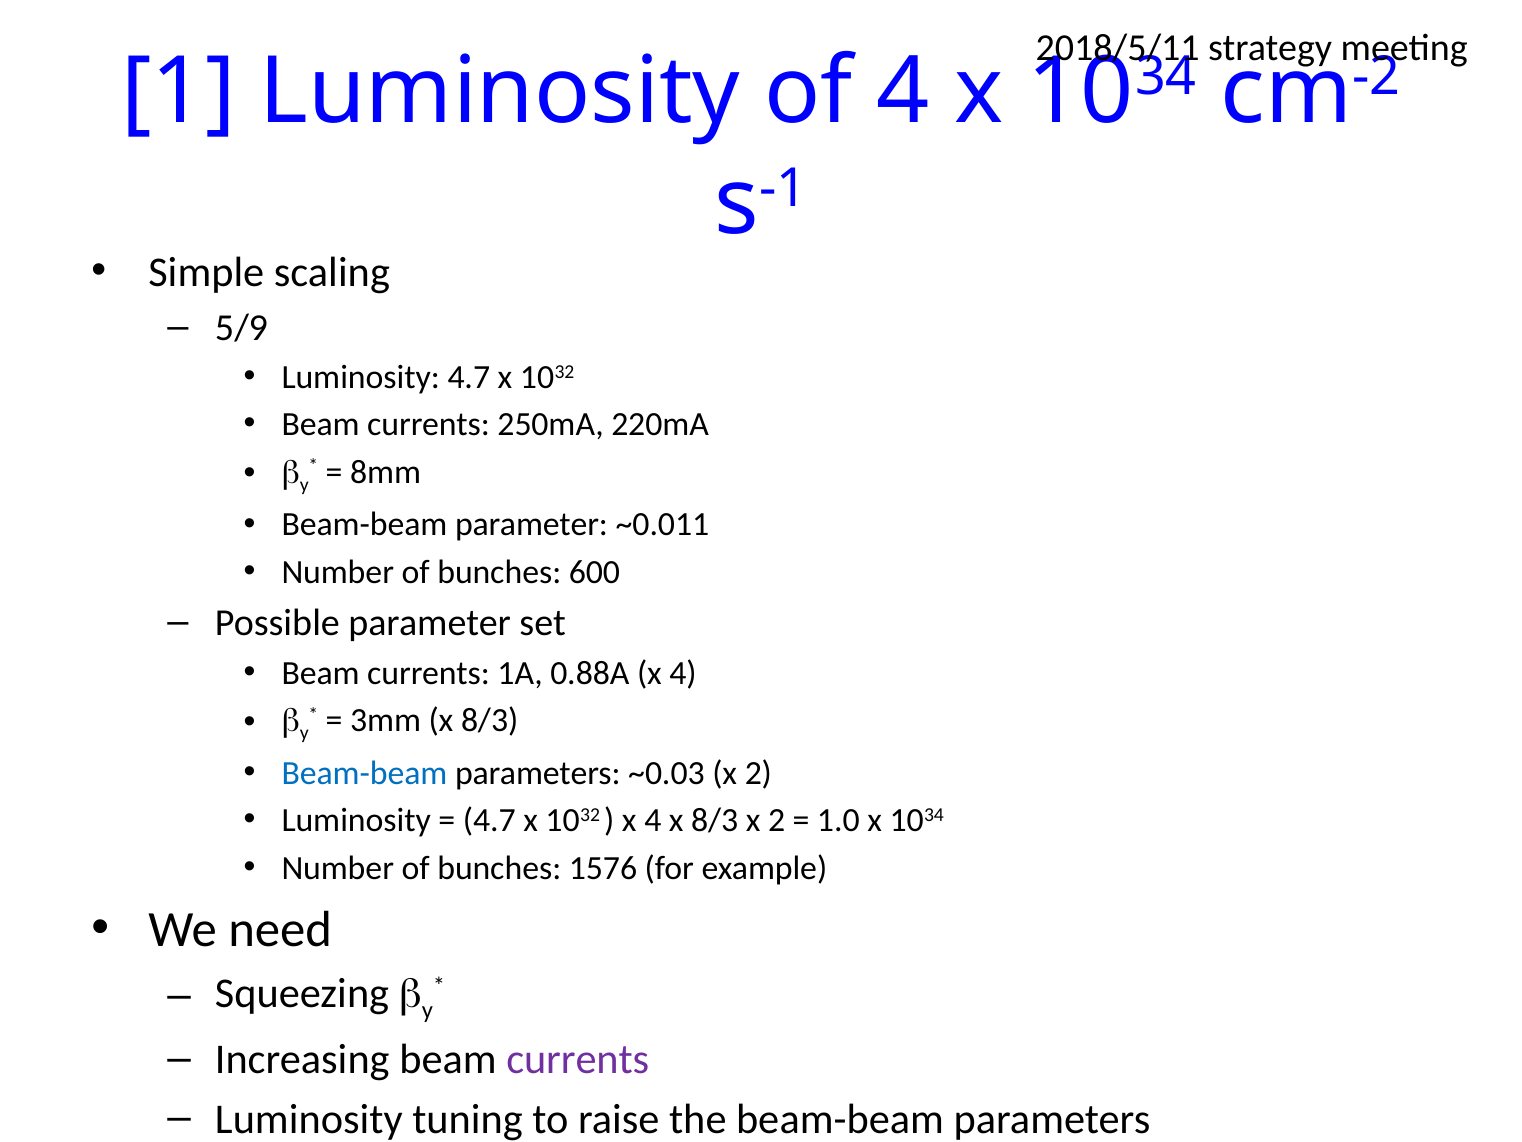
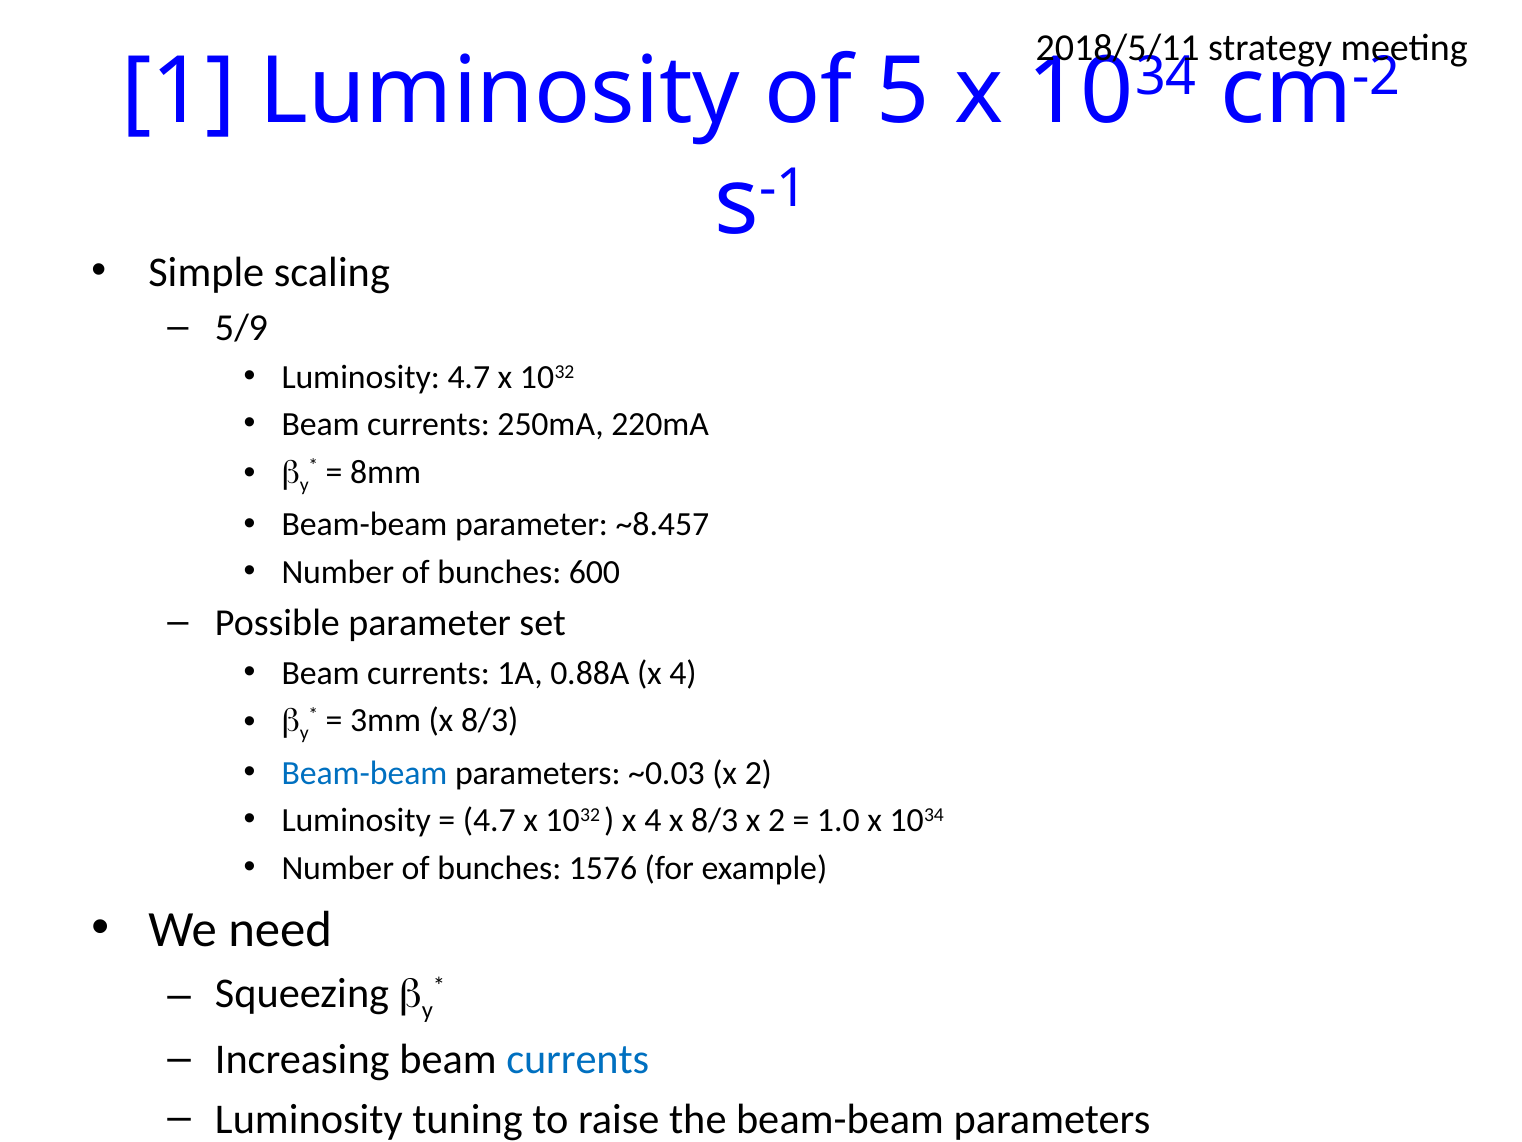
of 4: 4 -> 5
~0.011: ~0.011 -> ~8.457
currents at (578, 1059) colour: purple -> blue
